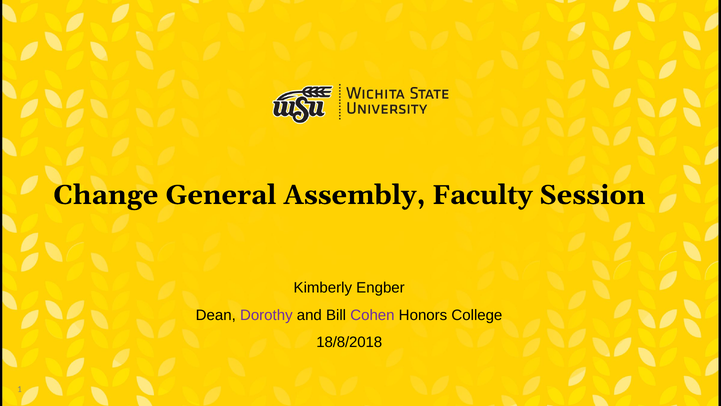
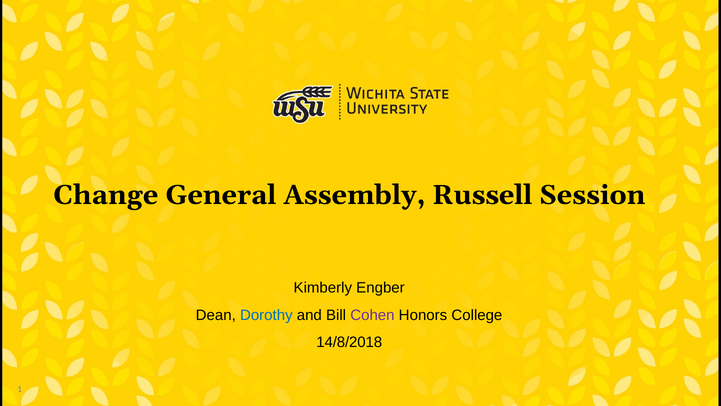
Faculty: Faculty -> Russell
Dorothy colour: purple -> blue
18/8/2018: 18/8/2018 -> 14/8/2018
